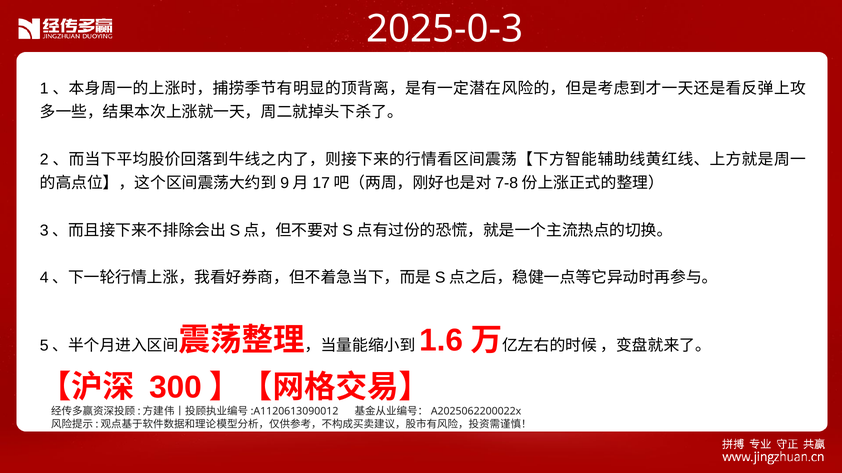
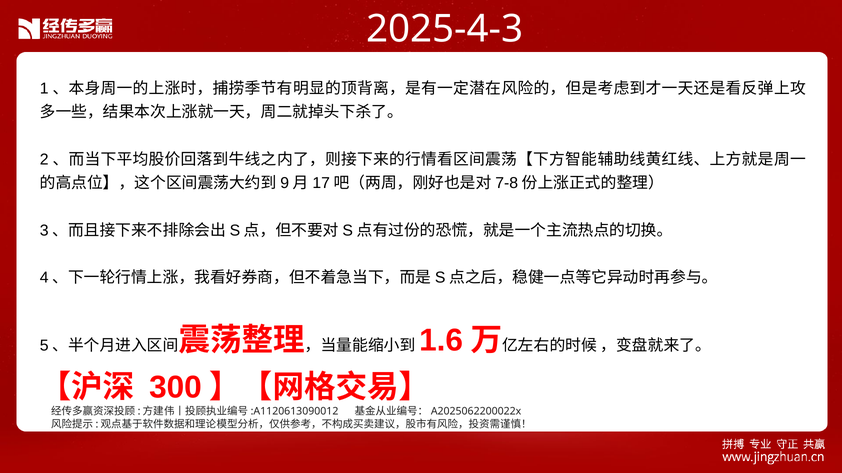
2025-0-3: 2025-0-3 -> 2025-4-3
